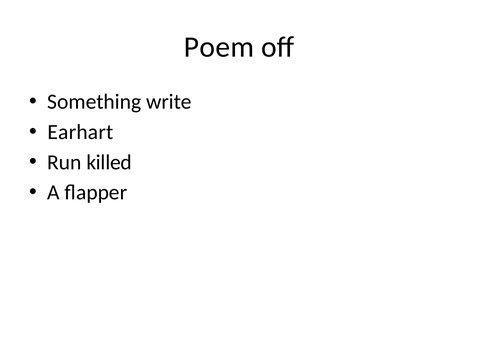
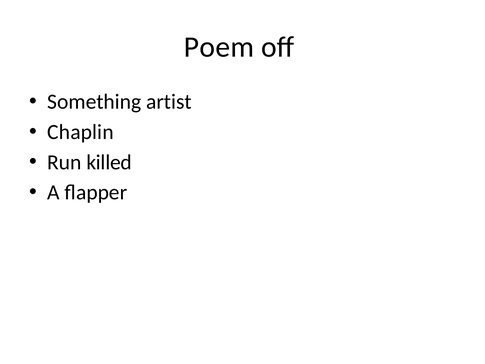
write: write -> artist
Earhart: Earhart -> Chaplin
